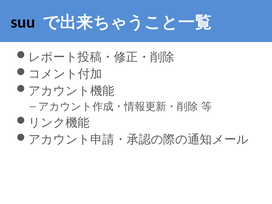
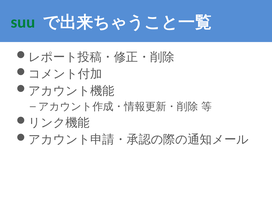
suu colour: black -> green
